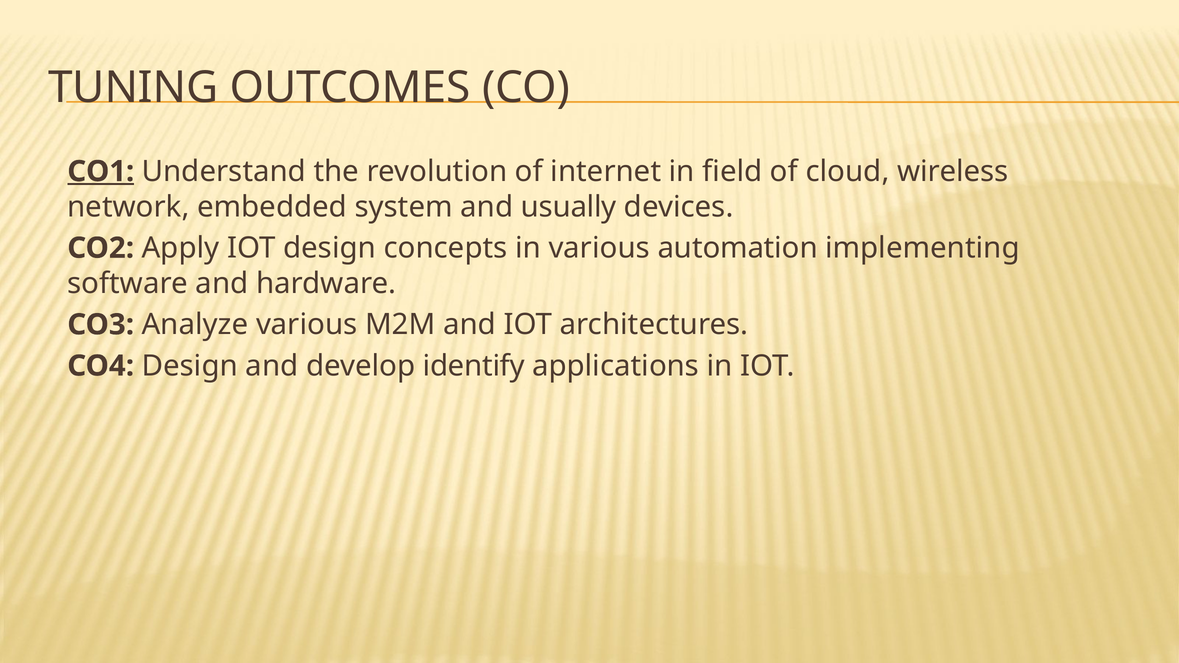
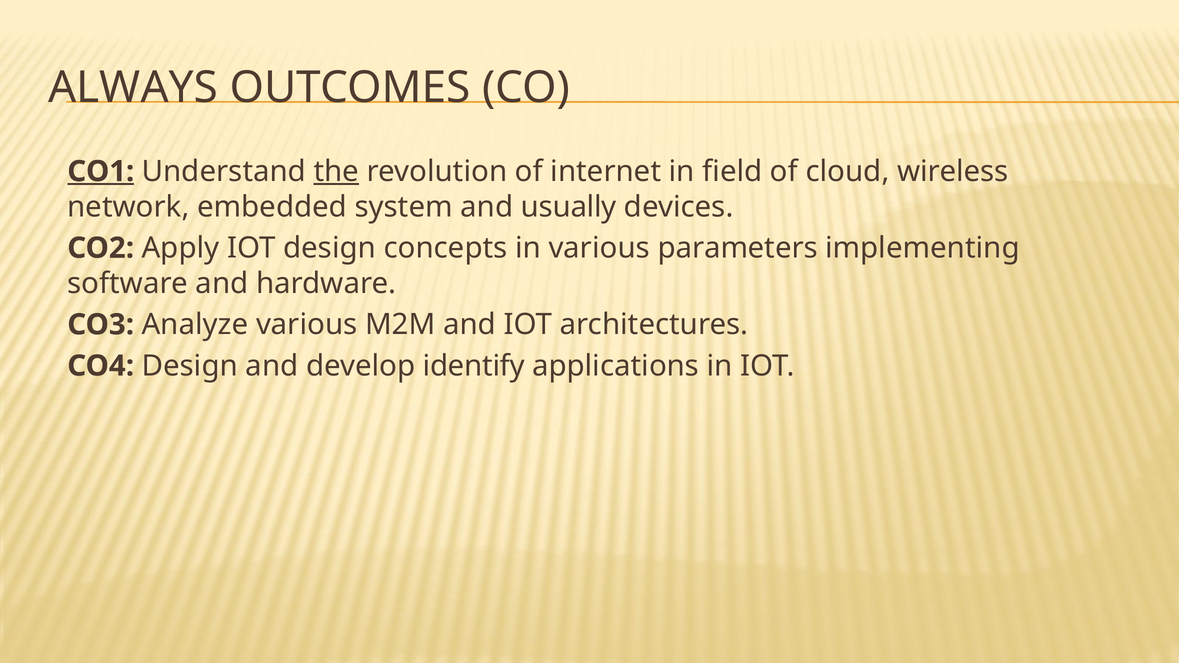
TUNING: TUNING -> ALWAYS
the underline: none -> present
automation: automation -> parameters
